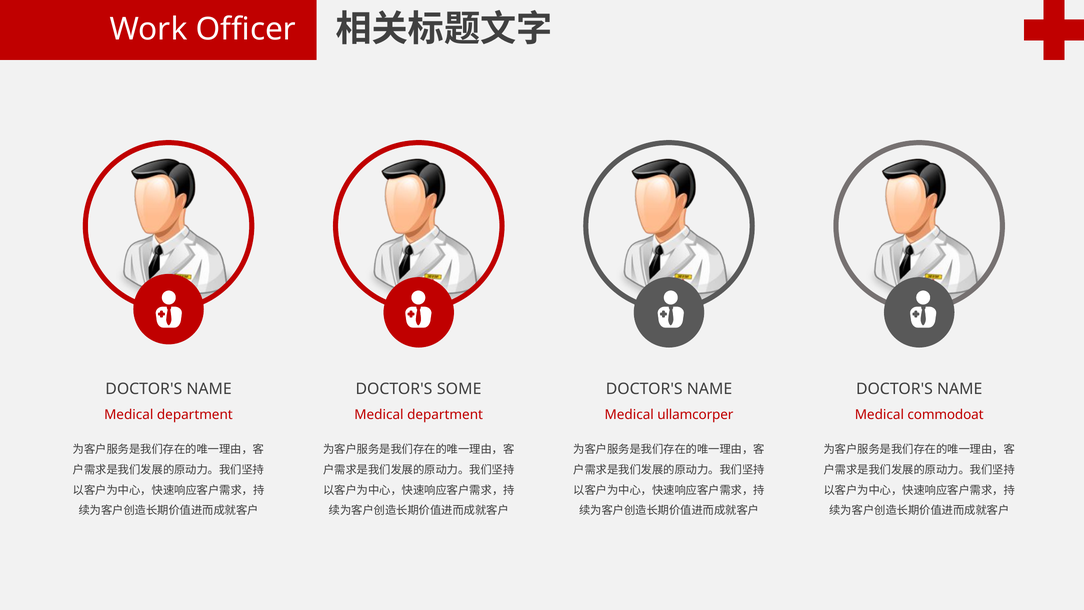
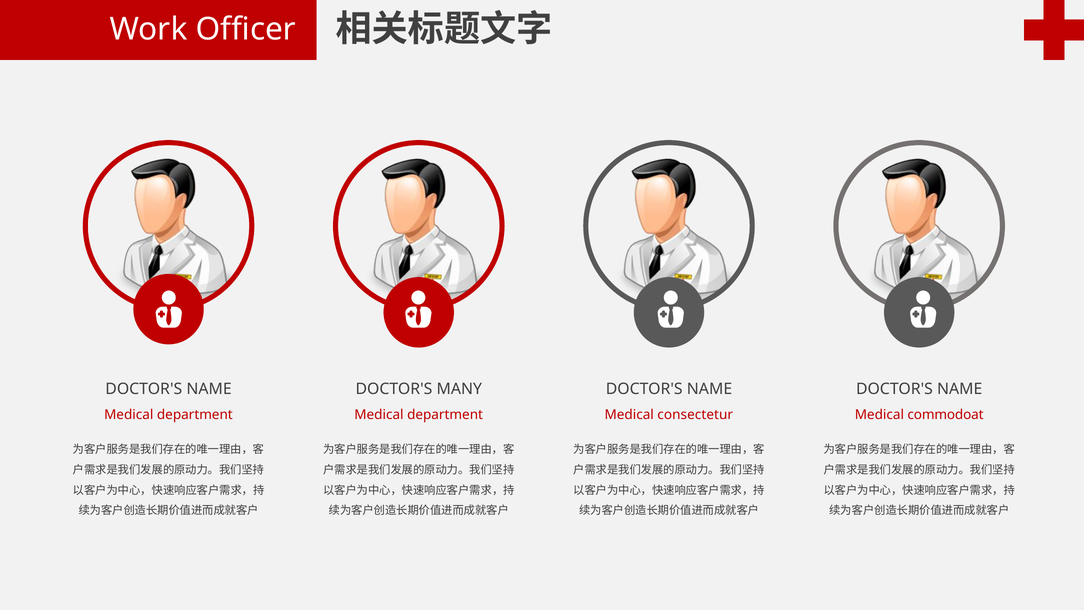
SOME: SOME -> MANY
ullamcorper: ullamcorper -> consectetur
